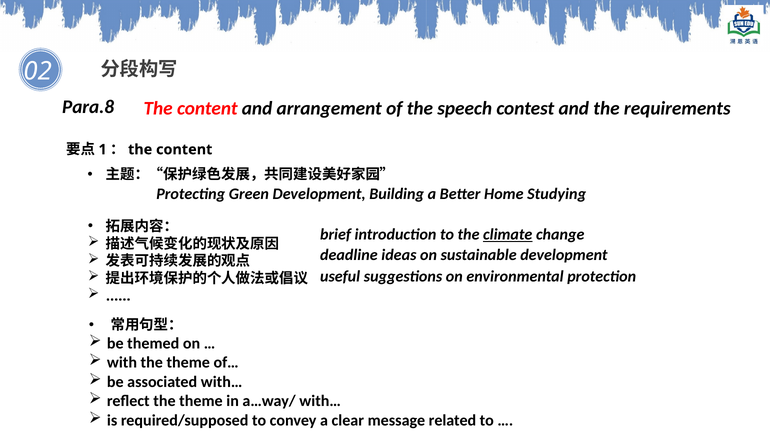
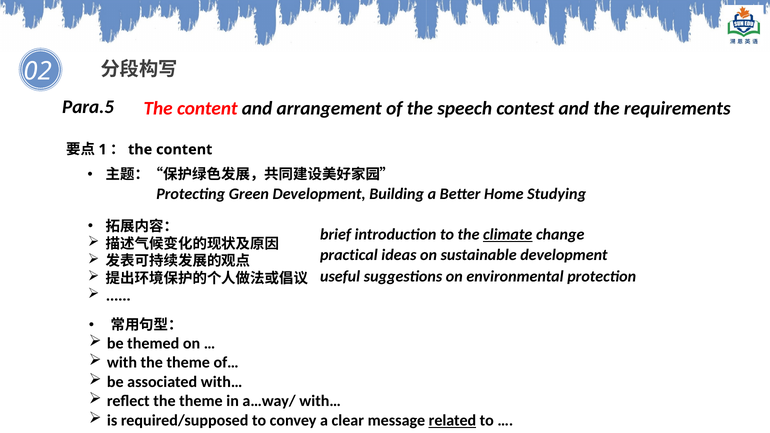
Para.8: Para.8 -> Para.5
deadline: deadline -> practical
related underline: none -> present
